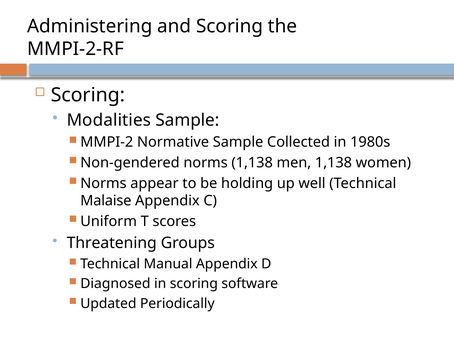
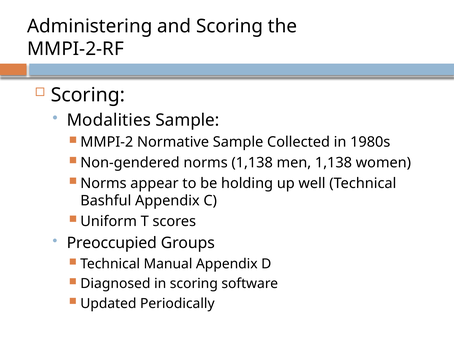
Malaise: Malaise -> Bashful
Threatening: Threatening -> Preoccupied
